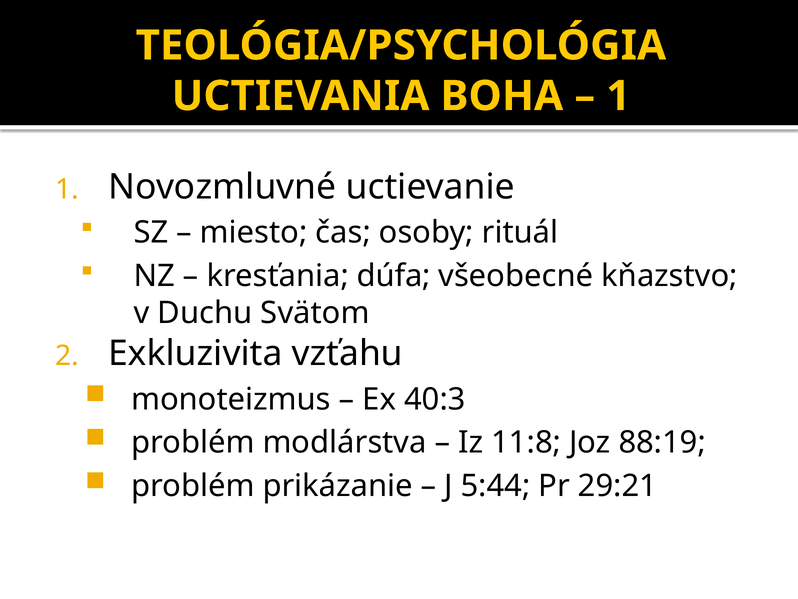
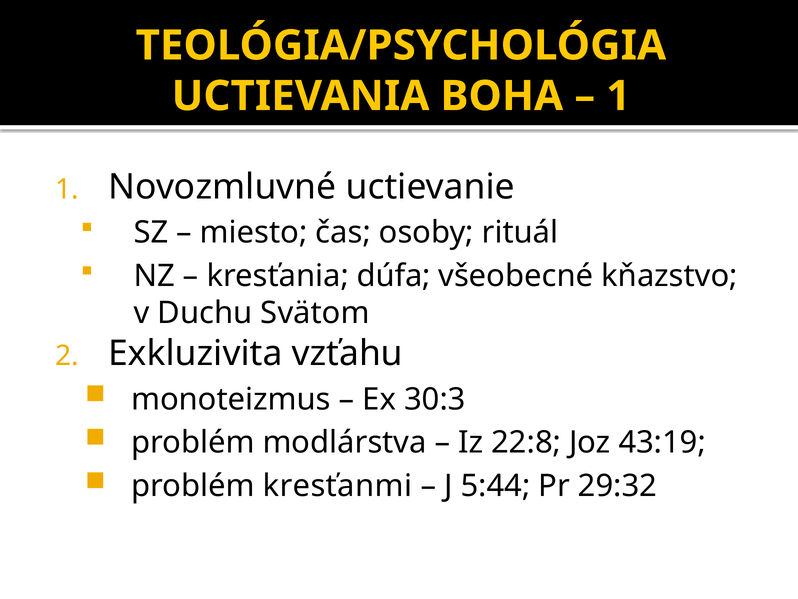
40:3: 40:3 -> 30:3
11:8: 11:8 -> 22:8
88:19: 88:19 -> 43:19
prikázanie: prikázanie -> kresťanmi
29:21: 29:21 -> 29:32
